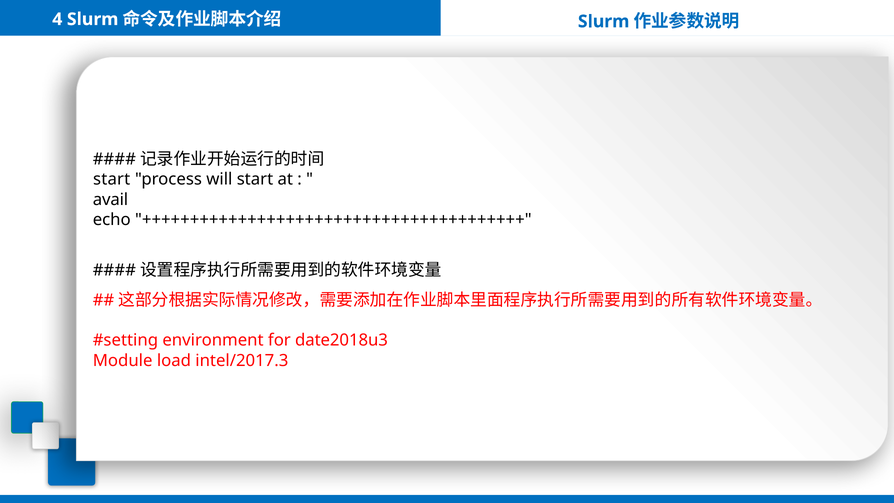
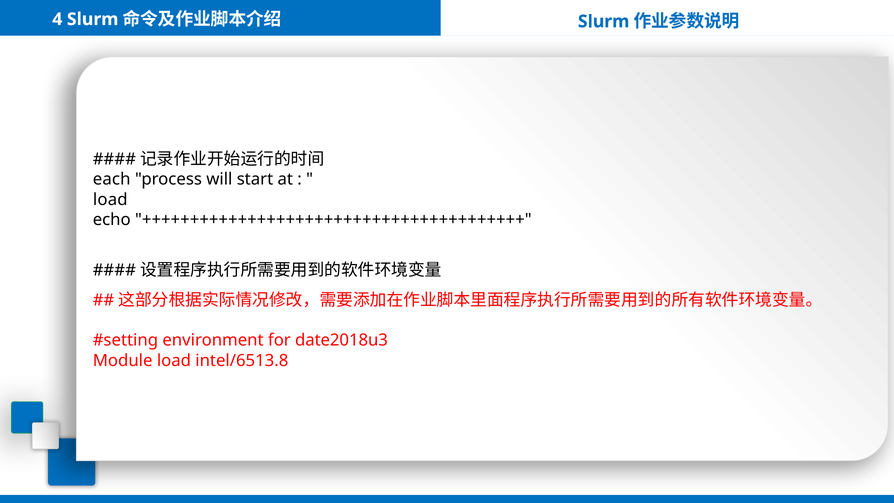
start at (112, 179): start -> each
avail at (110, 200): avail -> load
intel/2017.3: intel/2017.3 -> intel/6513.8
